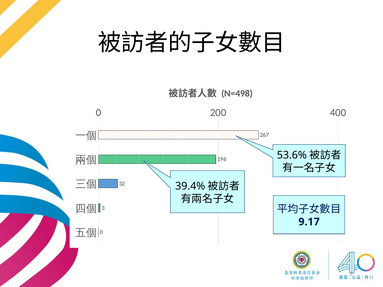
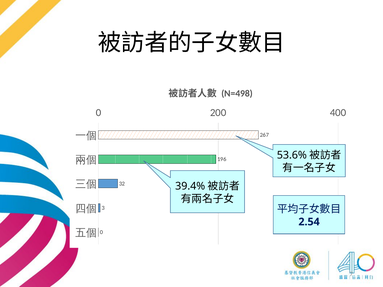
9.17: 9.17 -> 2.54
